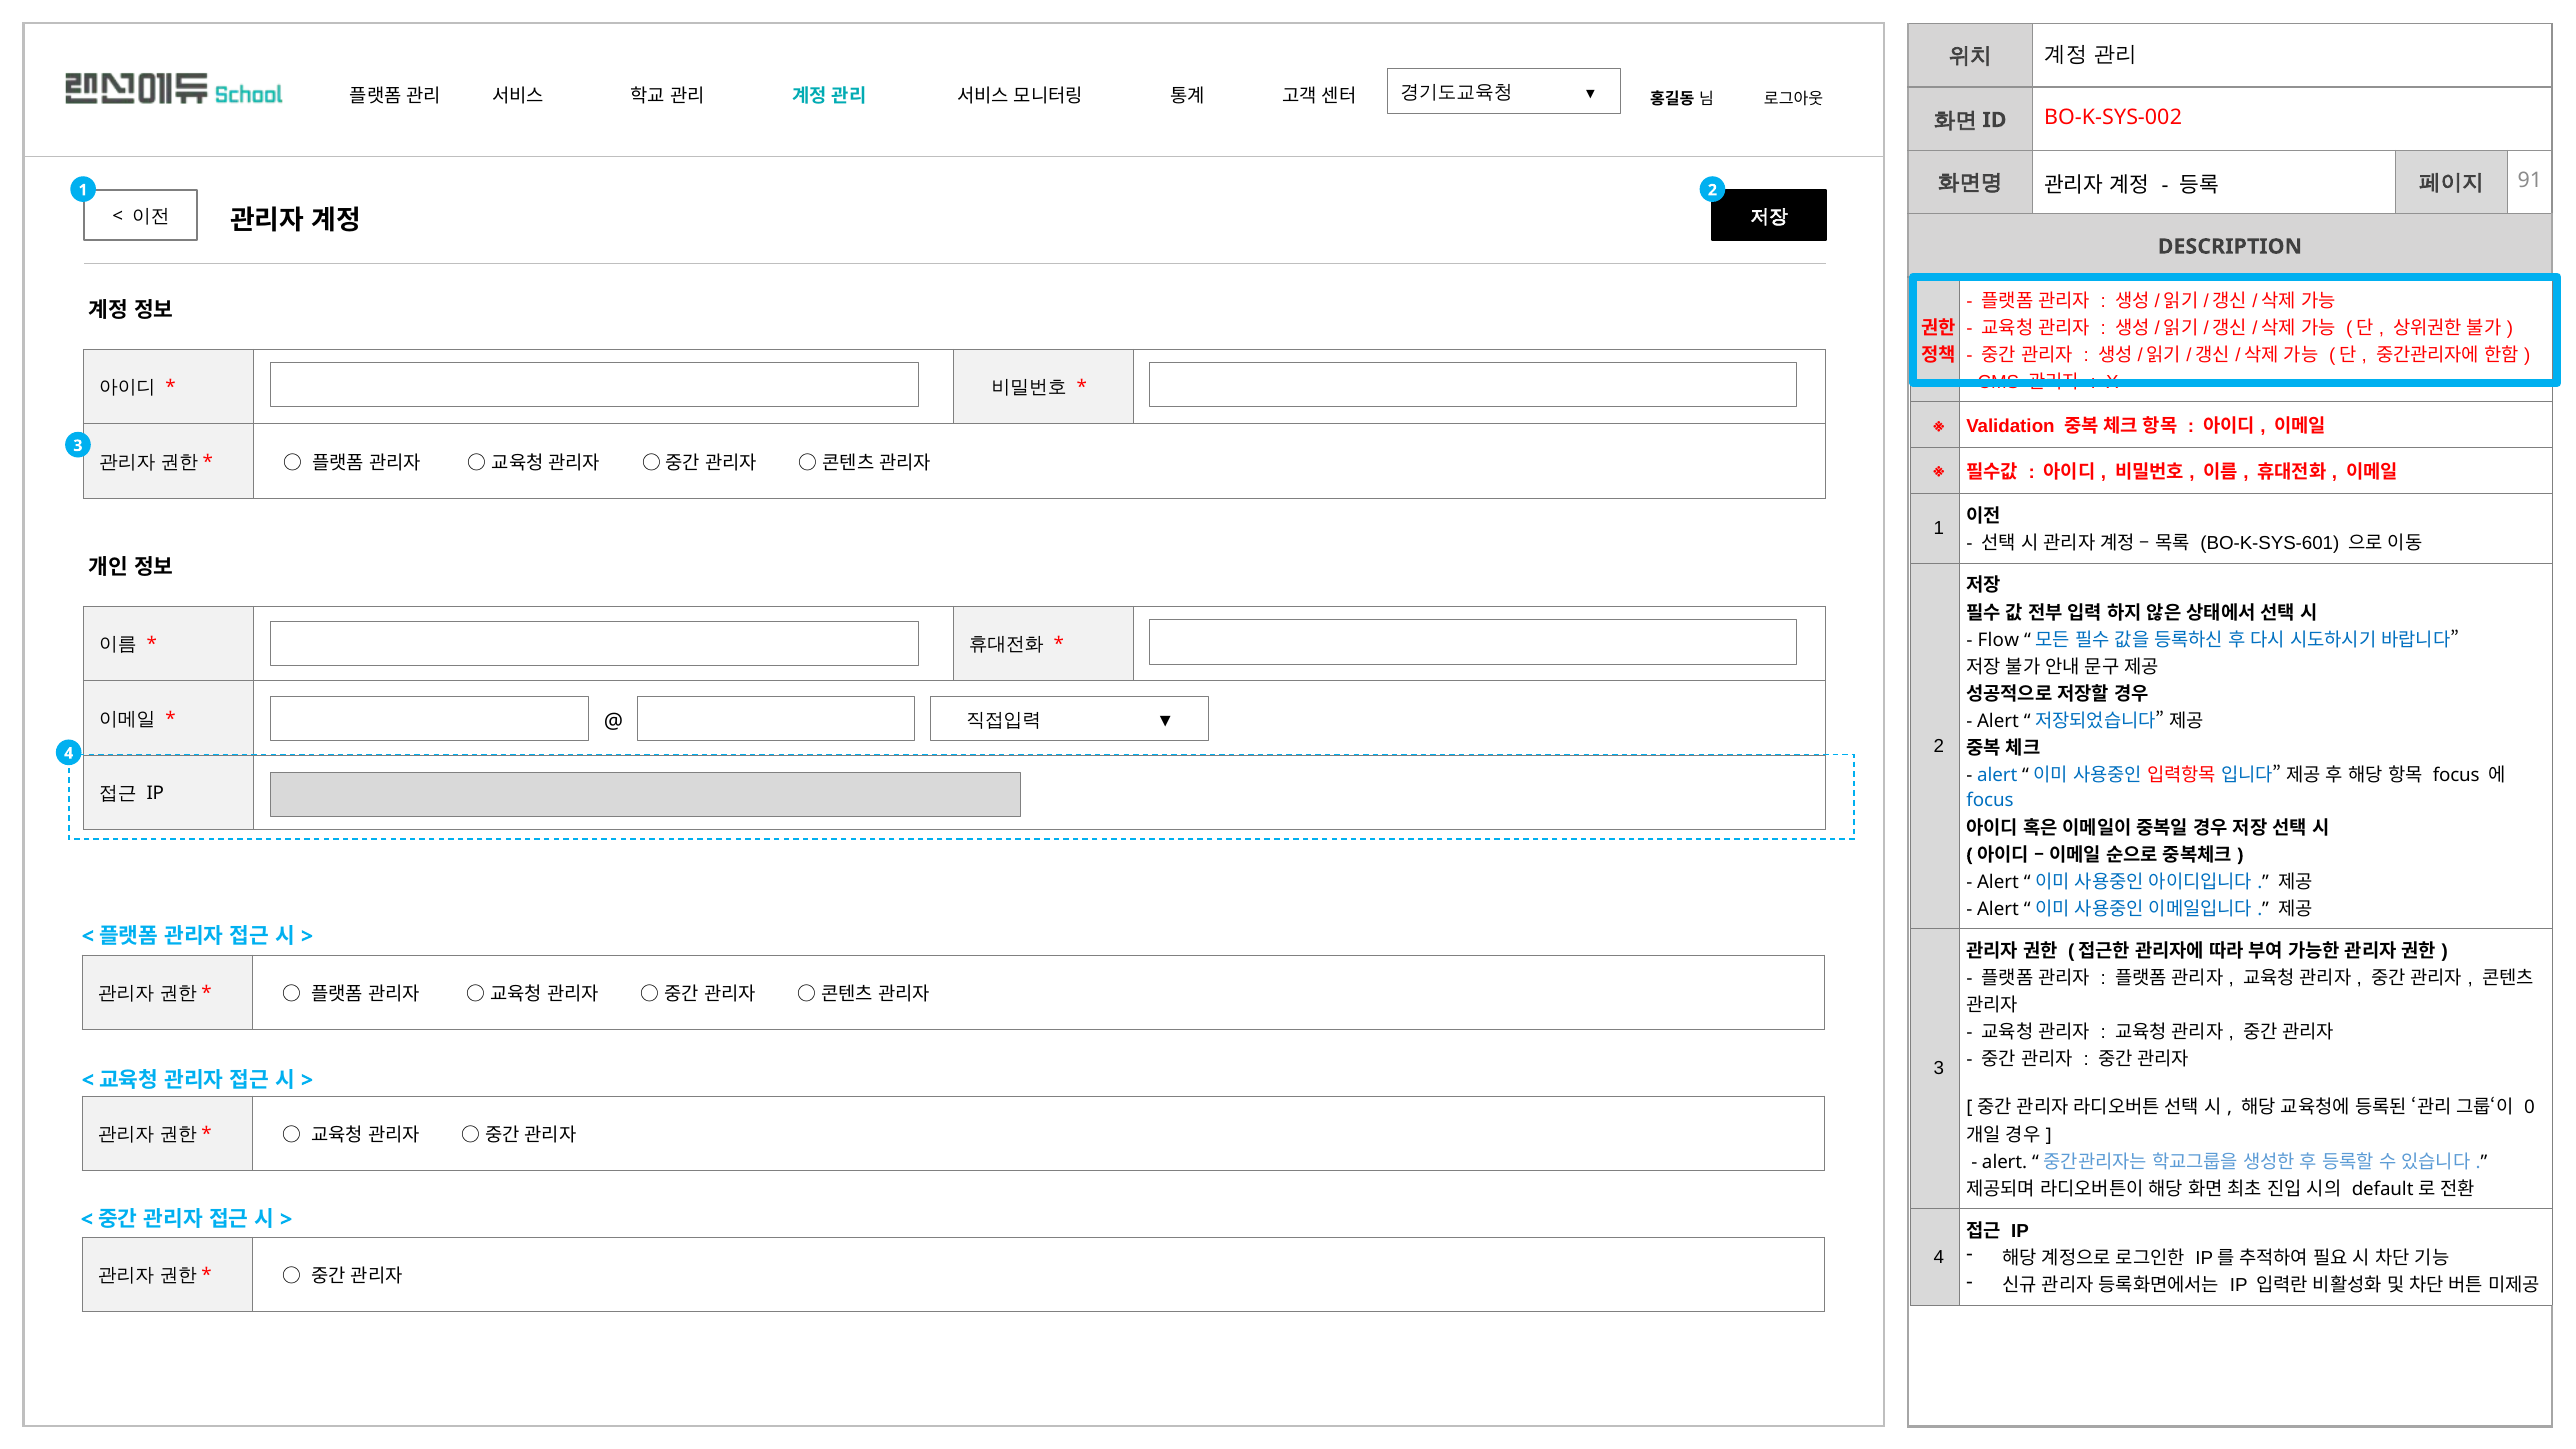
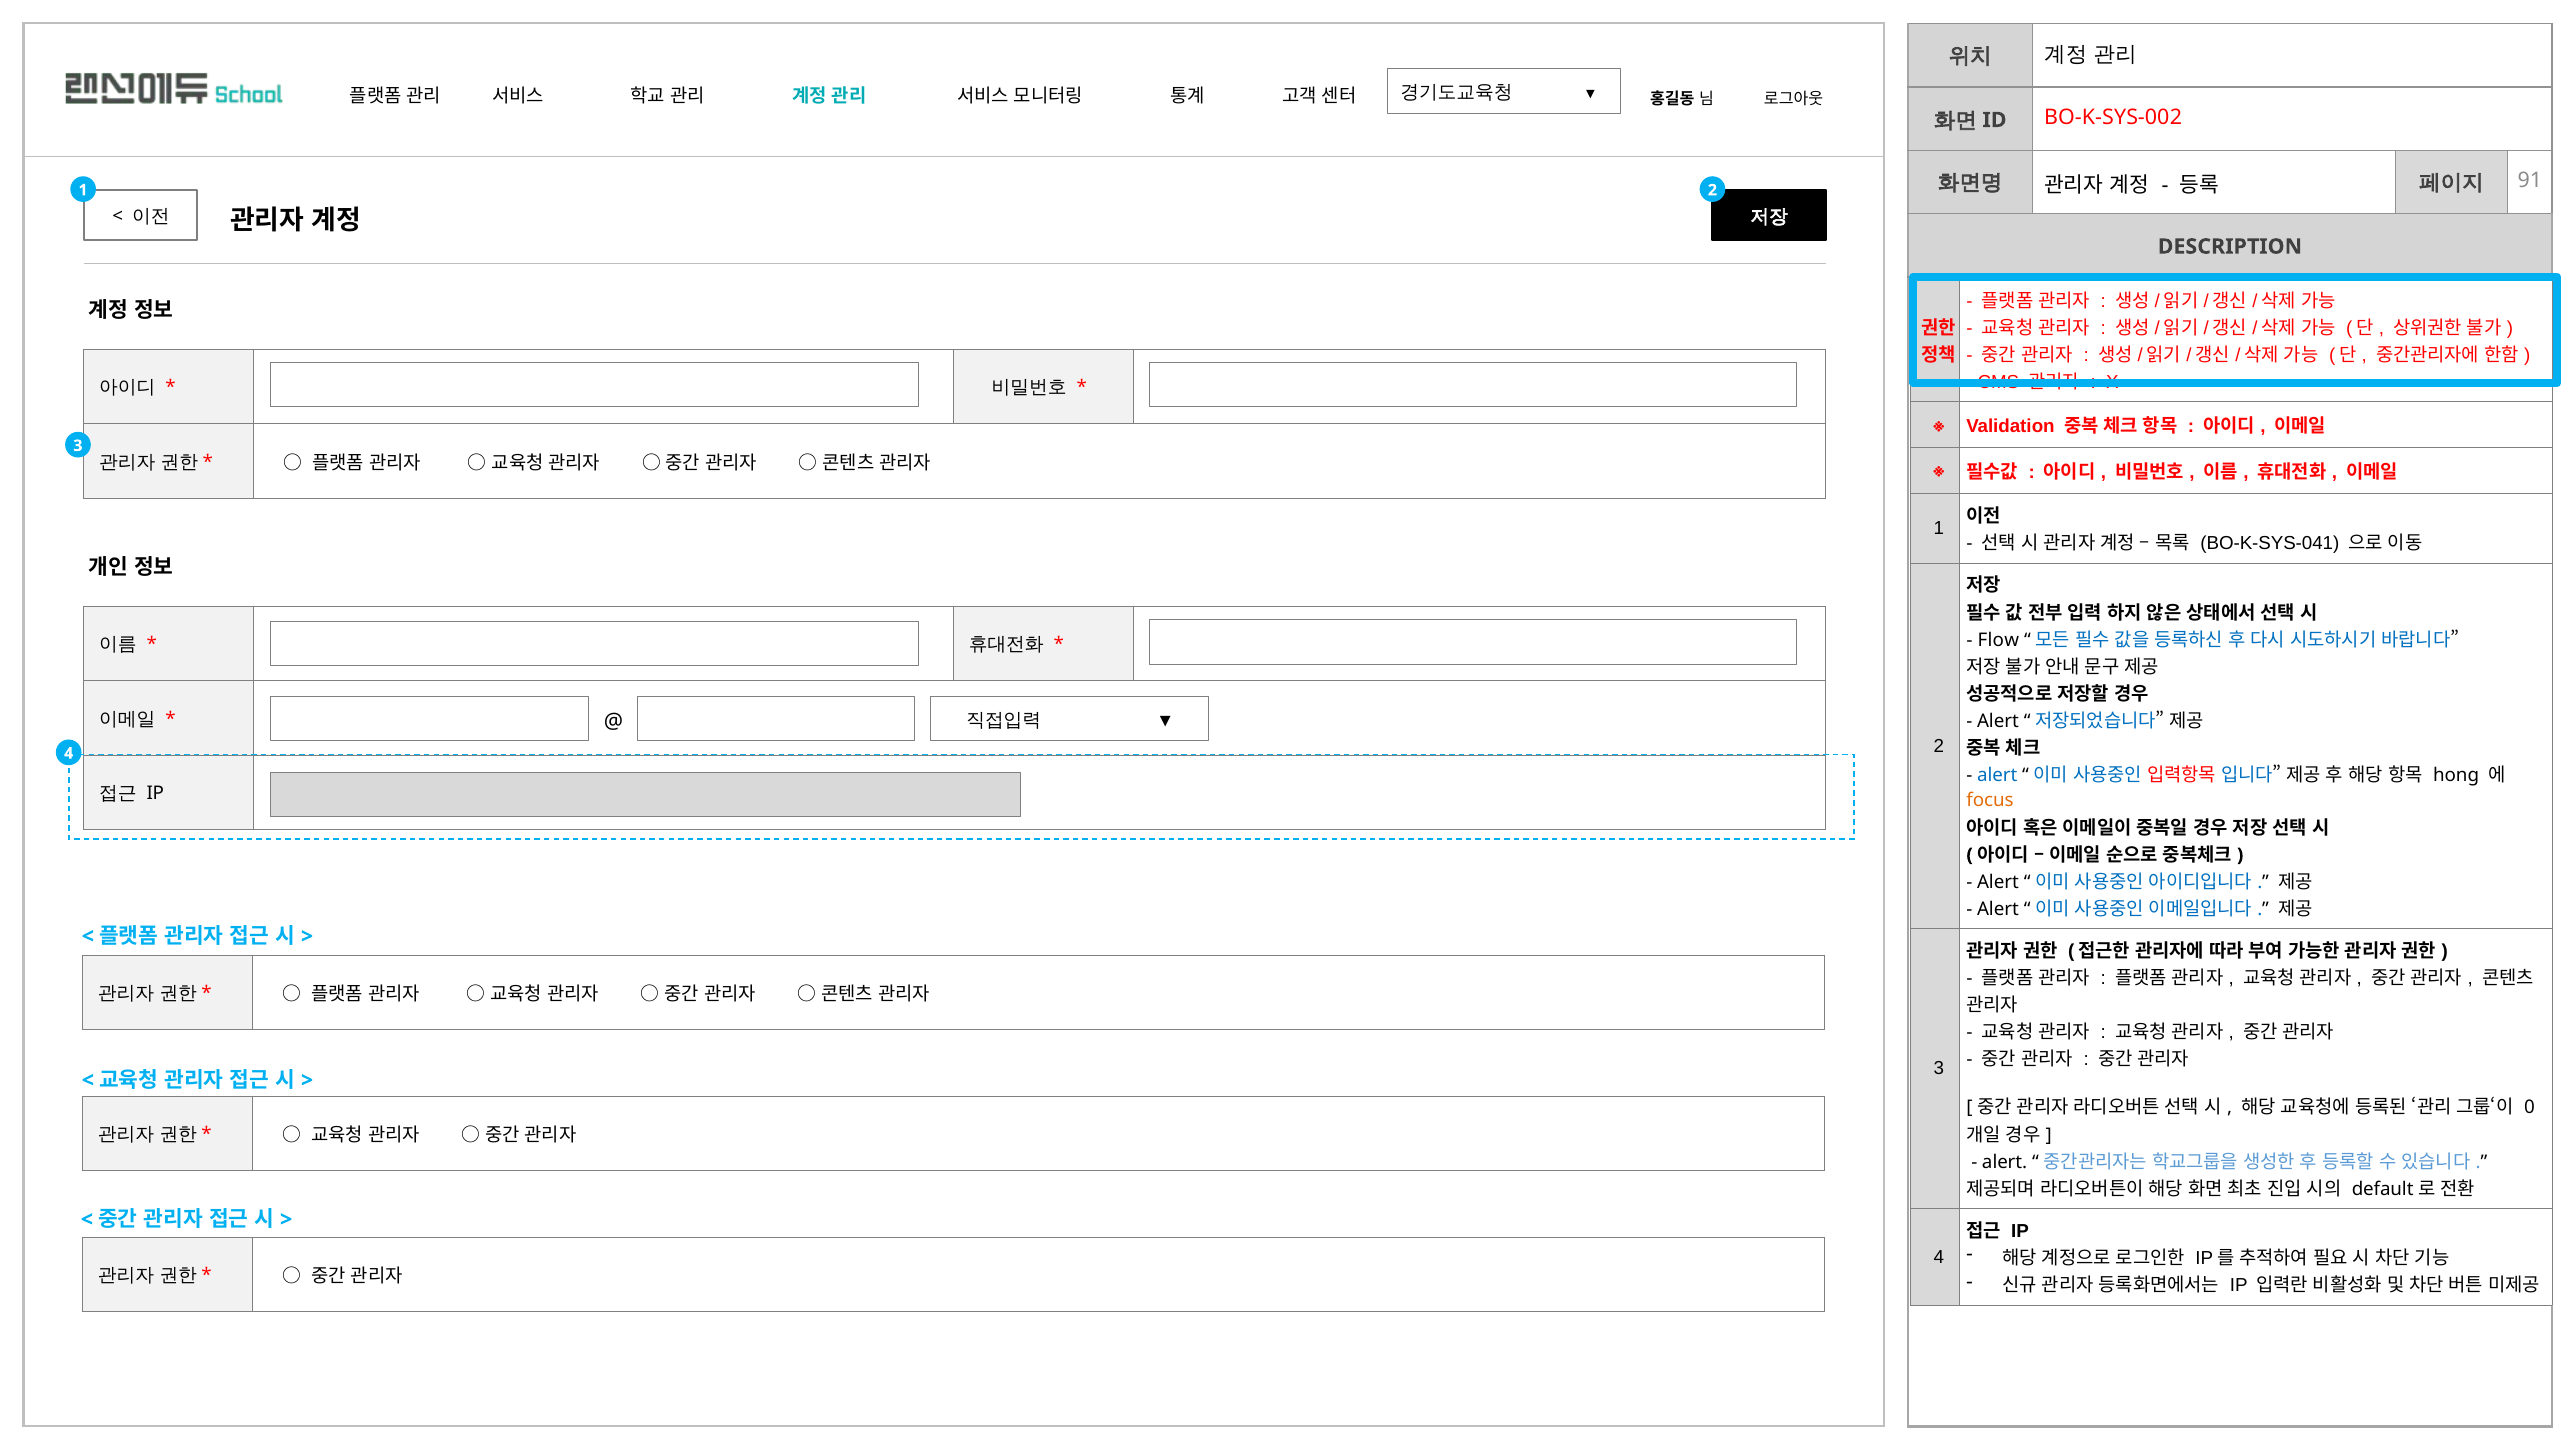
BO-K-SYS-601: BO-K-SYS-601 -> BO-K-SYS-041
focus at (2456, 775): focus -> hong
focus at (1990, 801) colour: blue -> orange
